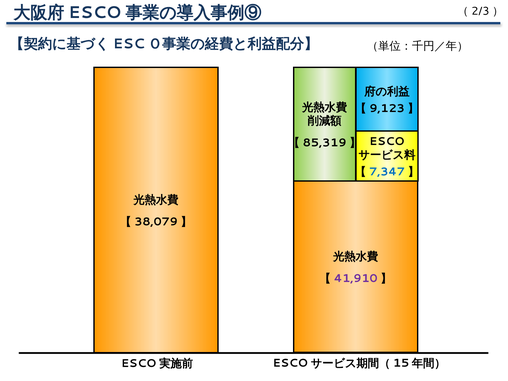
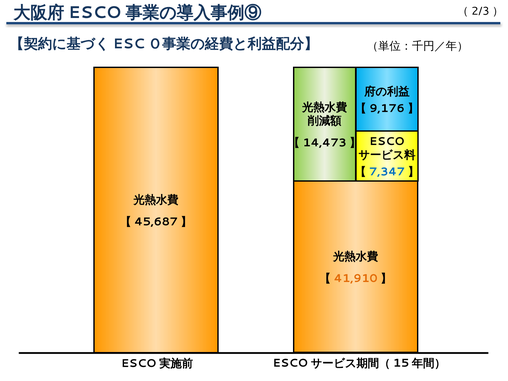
9,123: 9,123 -> 9,176
85,319: 85,319 -> 14,473
38,079: 38,079 -> 45,687
41,910 colour: purple -> orange
